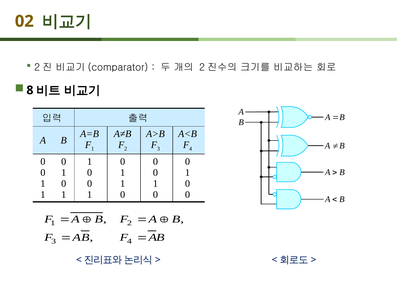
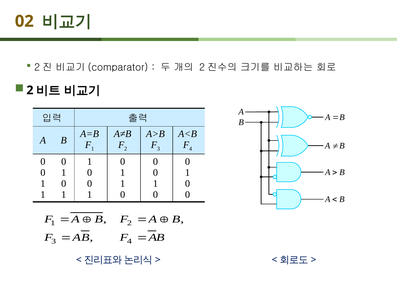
8 at (30, 90): 8 -> 2
